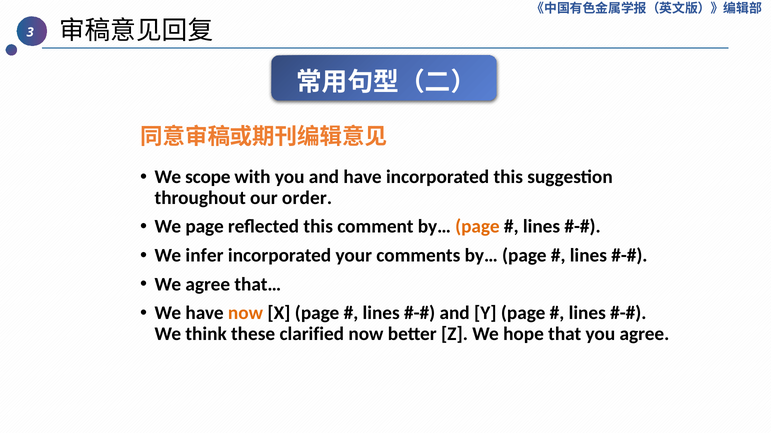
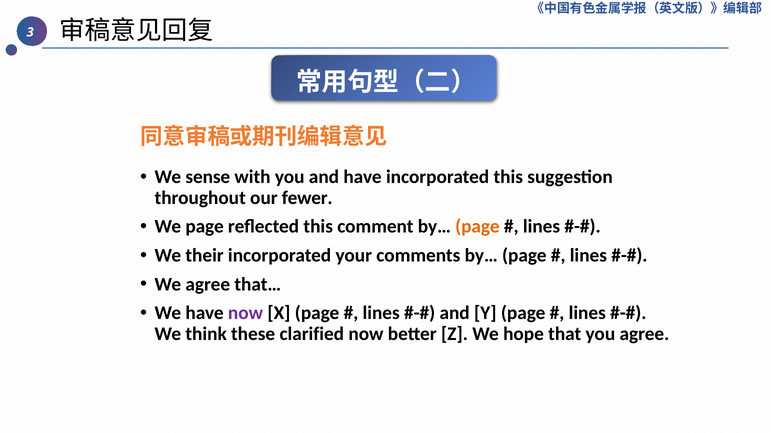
scope: scope -> sense
order: order -> fewer
infer: infer -> their
now at (246, 314) colour: orange -> purple
